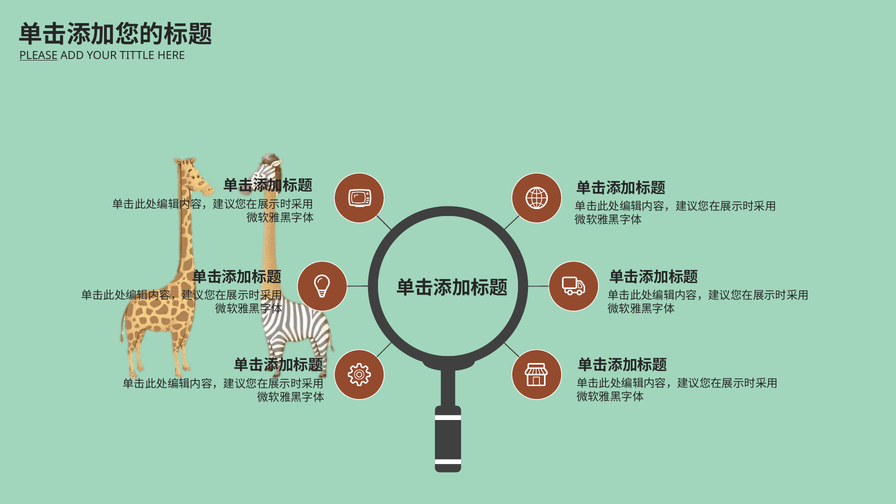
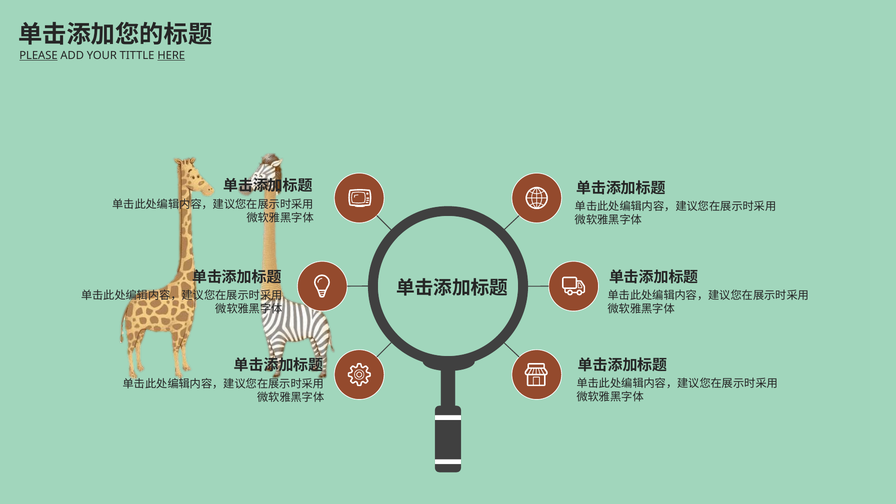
HERE underline: none -> present
